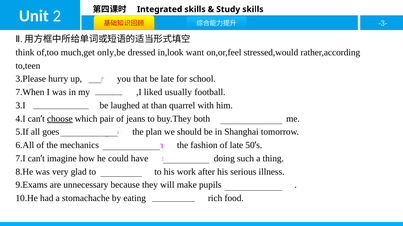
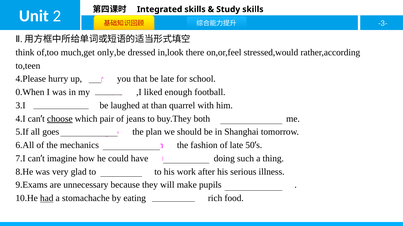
want: want -> there
3.Please: 3.Please -> 4.Please
7.When: 7.When -> 0.When
usually: usually -> enough
had underline: none -> present
